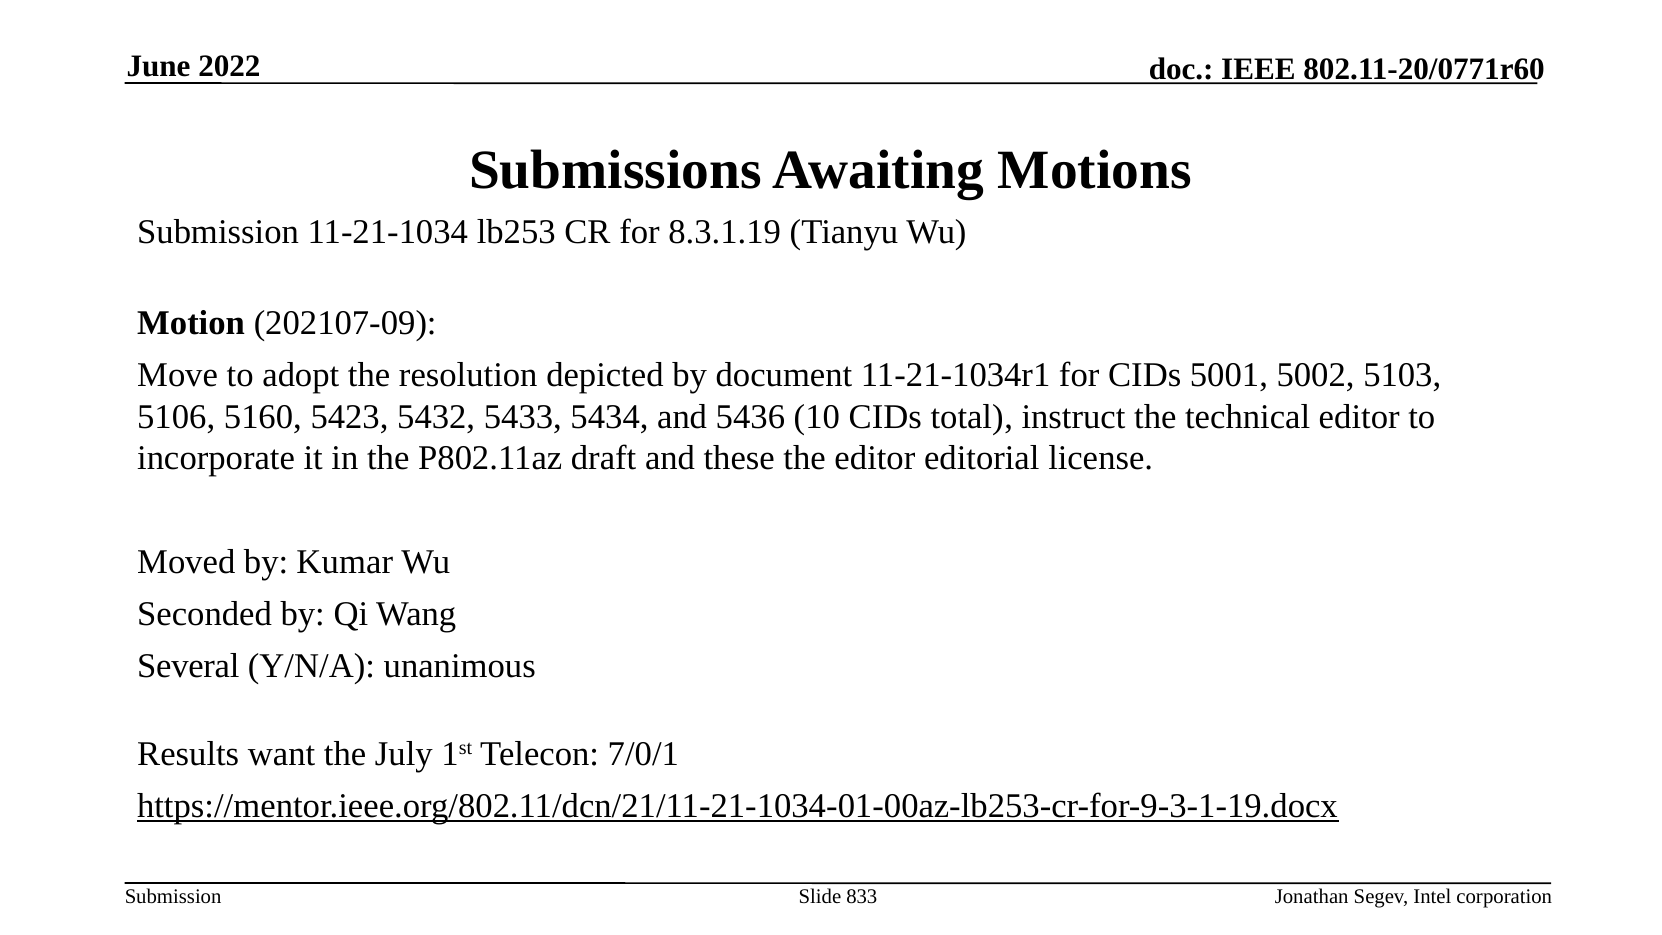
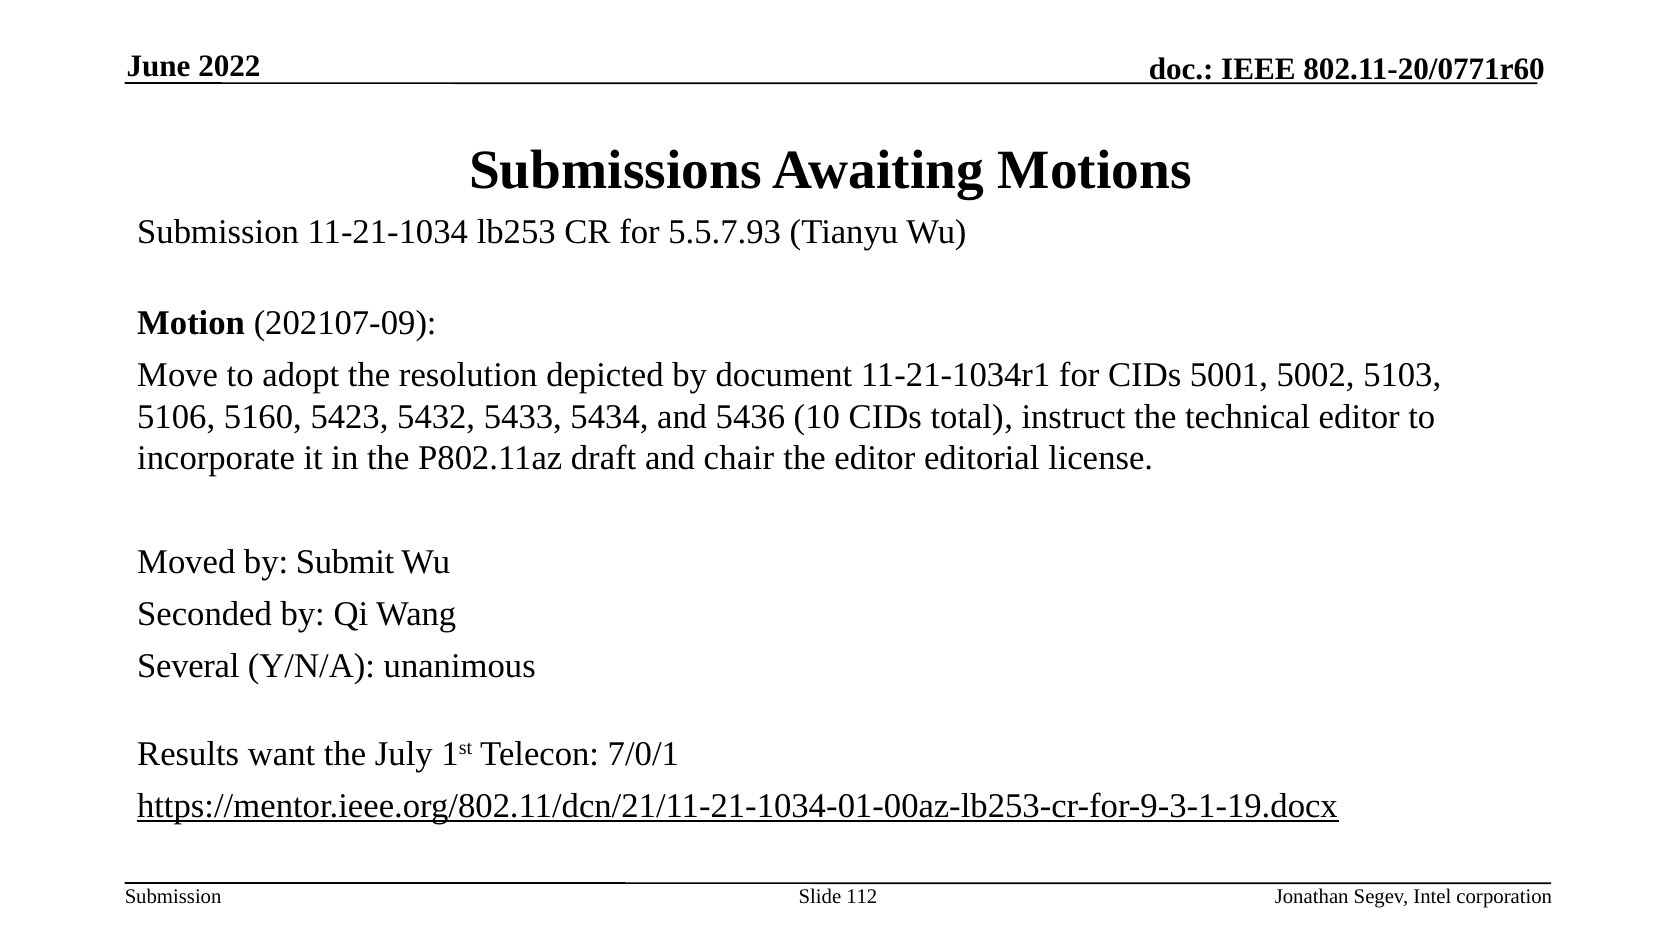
8.3.1.19: 8.3.1.19 -> 5.5.7.93
these: these -> chair
Kumar: Kumar -> Submit
833: 833 -> 112
